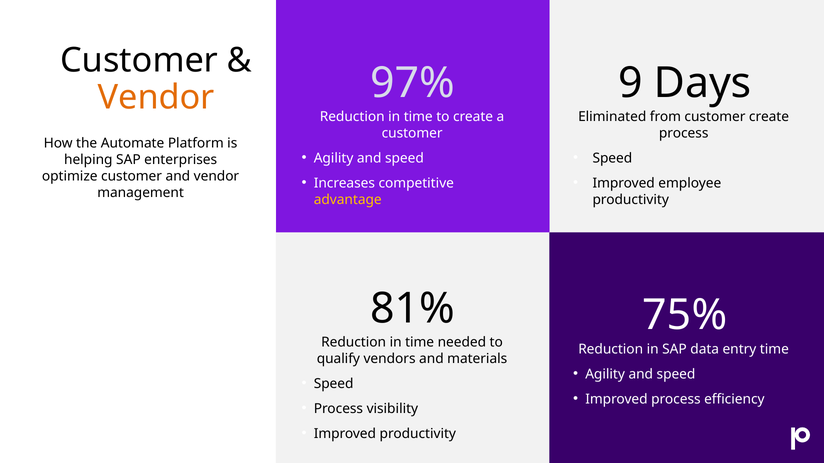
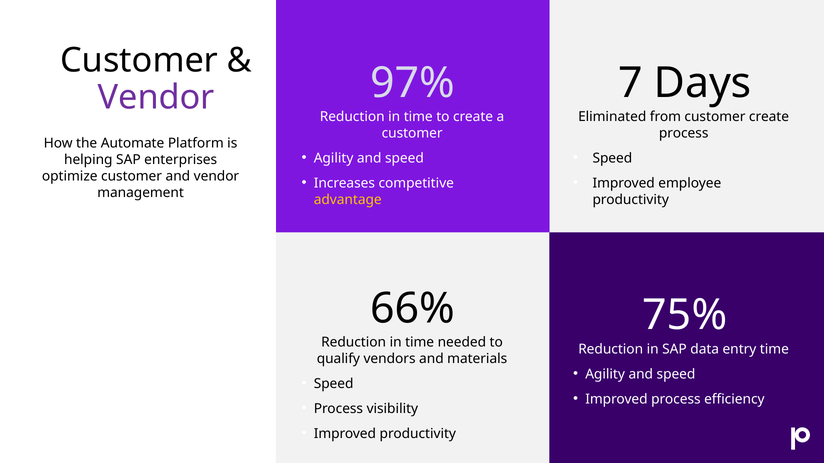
Vendor at (156, 97) colour: orange -> purple
9: 9 -> 7
81%: 81% -> 66%
